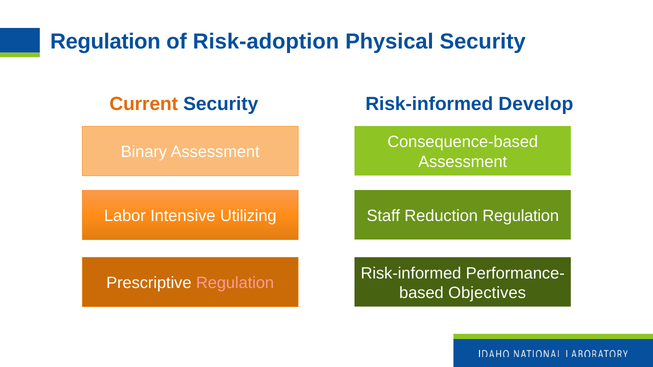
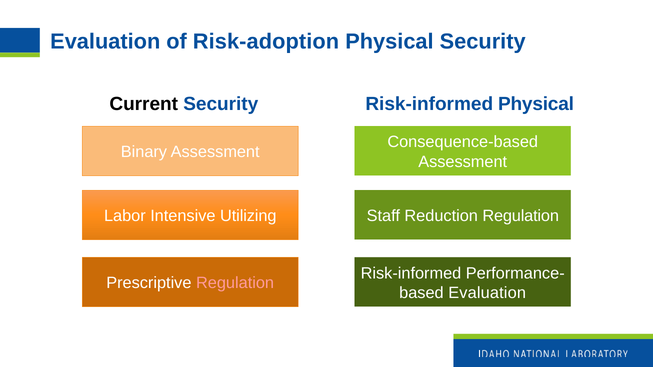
Regulation at (105, 42): Regulation -> Evaluation
Current colour: orange -> black
Risk-informed Develop: Develop -> Physical
Objectives at (487, 293): Objectives -> Evaluation
